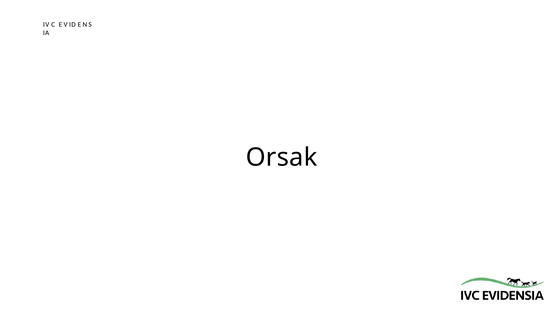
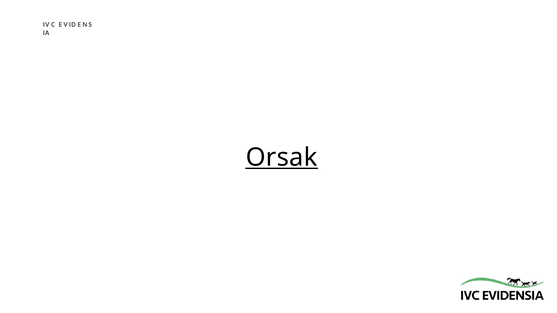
Orsak underline: none -> present
